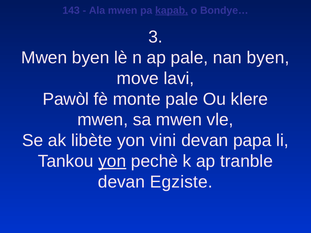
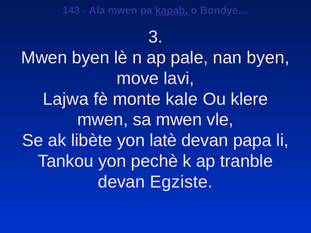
Pawòl: Pawòl -> Lajwa
monte pale: pale -> kale
vini: vini -> latè
yon at (112, 161) underline: present -> none
